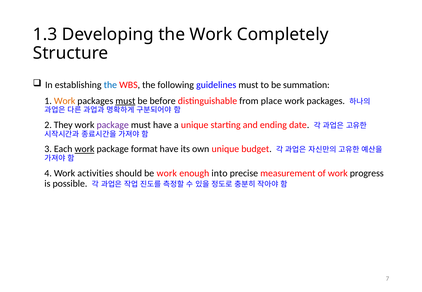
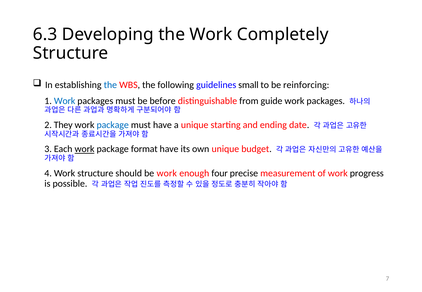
1.3: 1.3 -> 6.3
guidelines must: must -> small
summation: summation -> reinforcing
Work at (65, 101) colour: orange -> blue
must at (125, 101) underline: present -> none
place: place -> guide
package at (113, 125) colour: purple -> blue
Work activities: activities -> structure
into: into -> four
